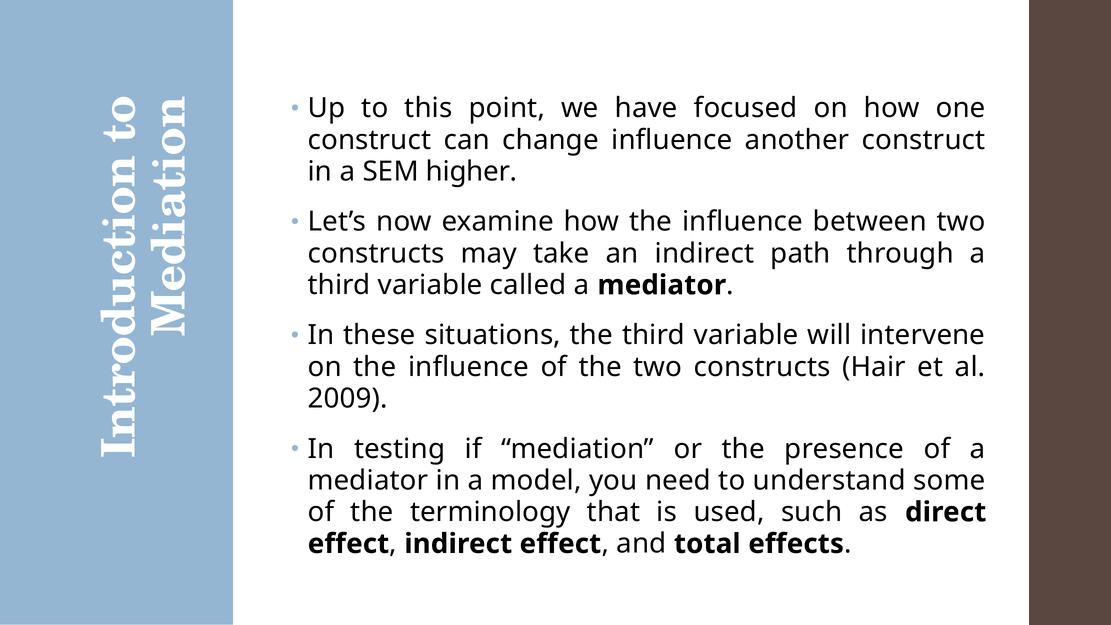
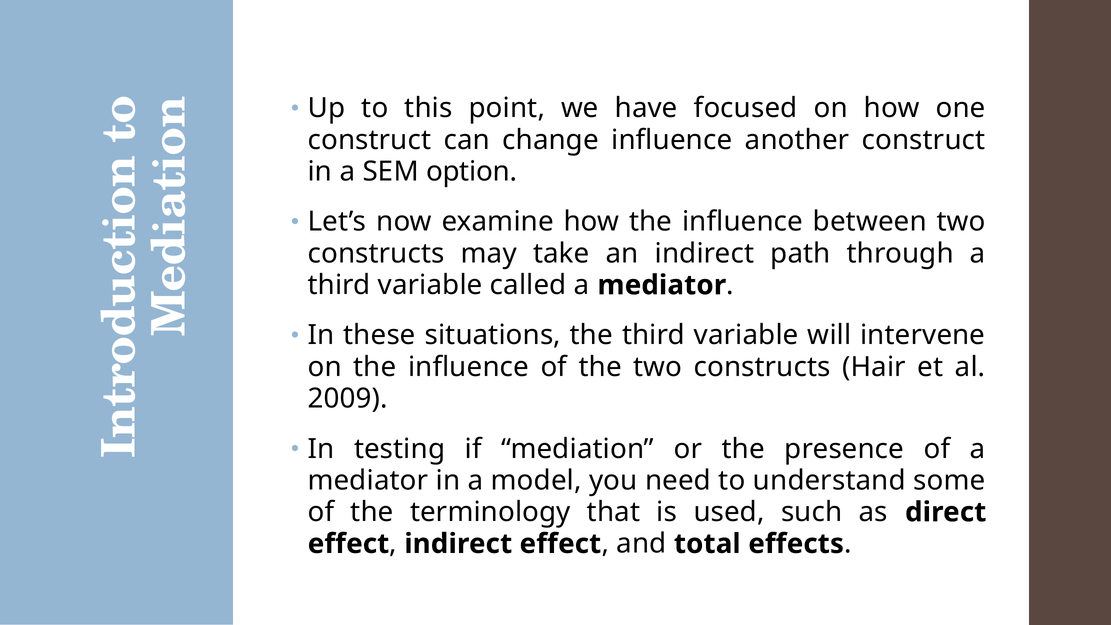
higher: higher -> option
